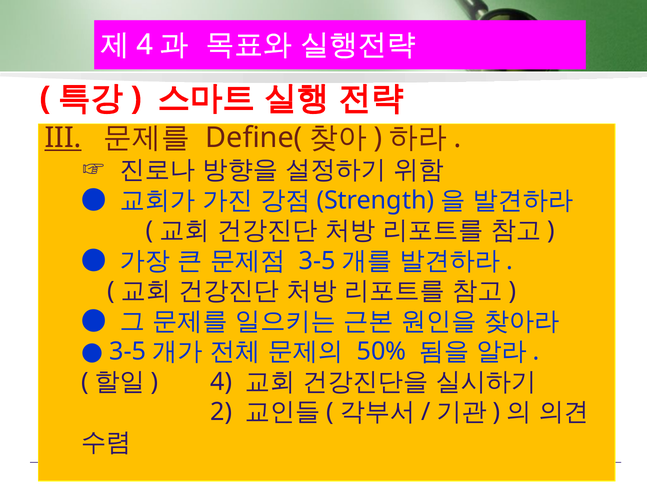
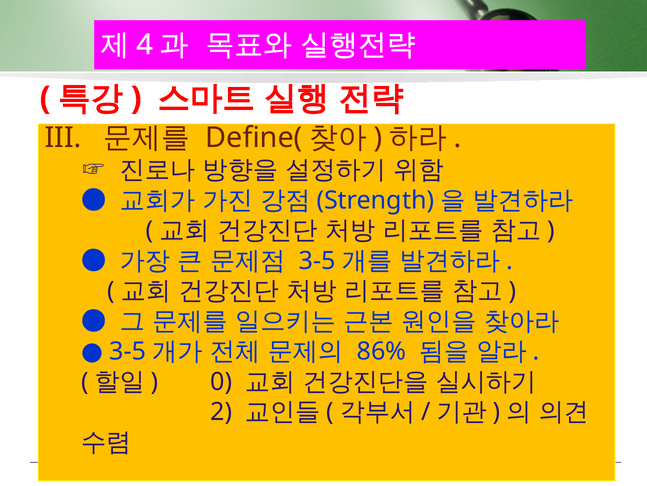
III underline: present -> none
50%: 50% -> 86%
4 at (221, 381): 4 -> 0
